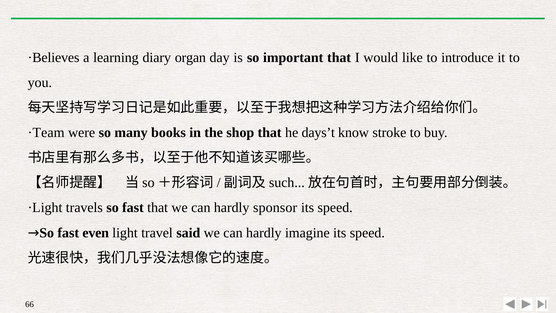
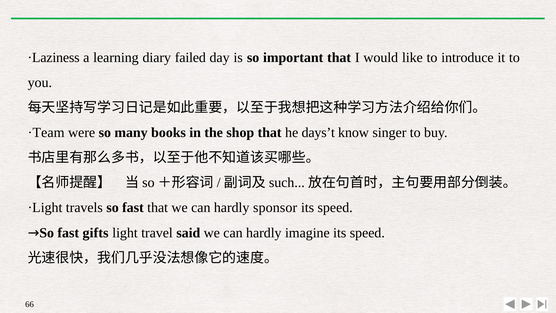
·Believes: ·Believes -> ·Laziness
organ: organ -> failed
stroke: stroke -> singer
even: even -> gifts
